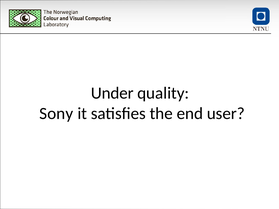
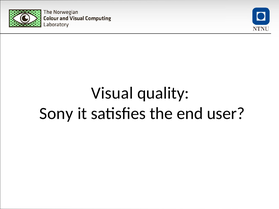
Under: Under -> Visual
